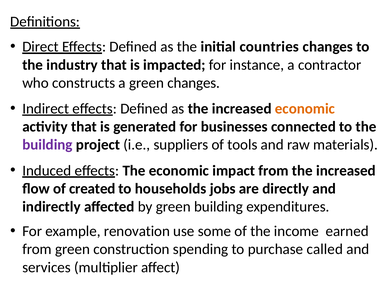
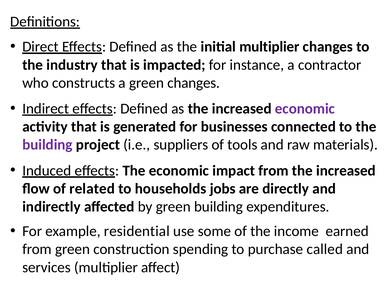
initial countries: countries -> multiplier
economic at (305, 108) colour: orange -> purple
created: created -> related
renovation: renovation -> residential
